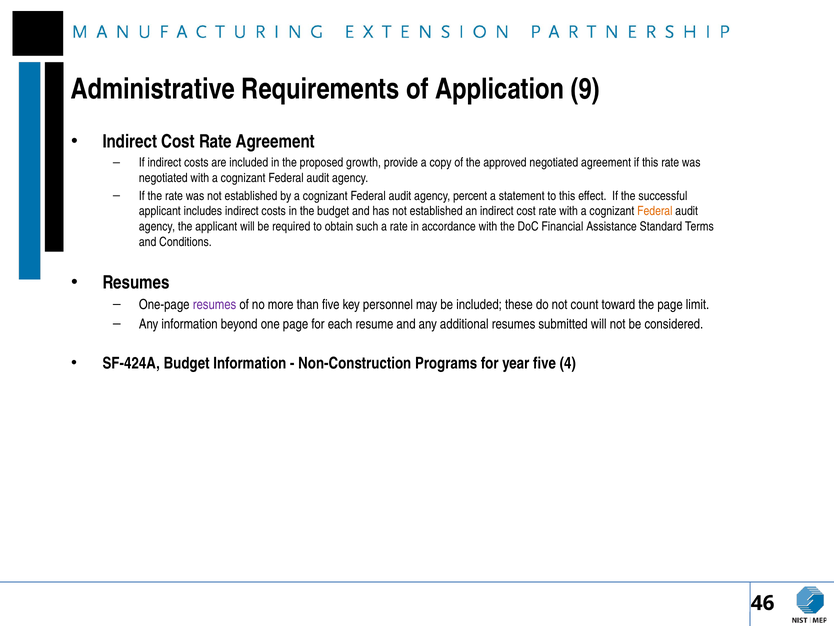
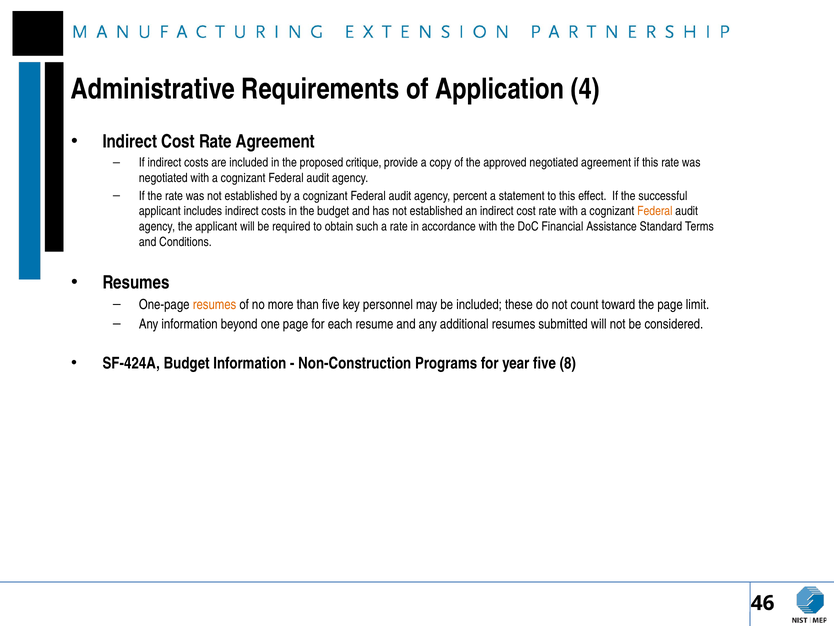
9: 9 -> 4
growth: growth -> critique
resumes at (215, 304) colour: purple -> orange
4: 4 -> 8
